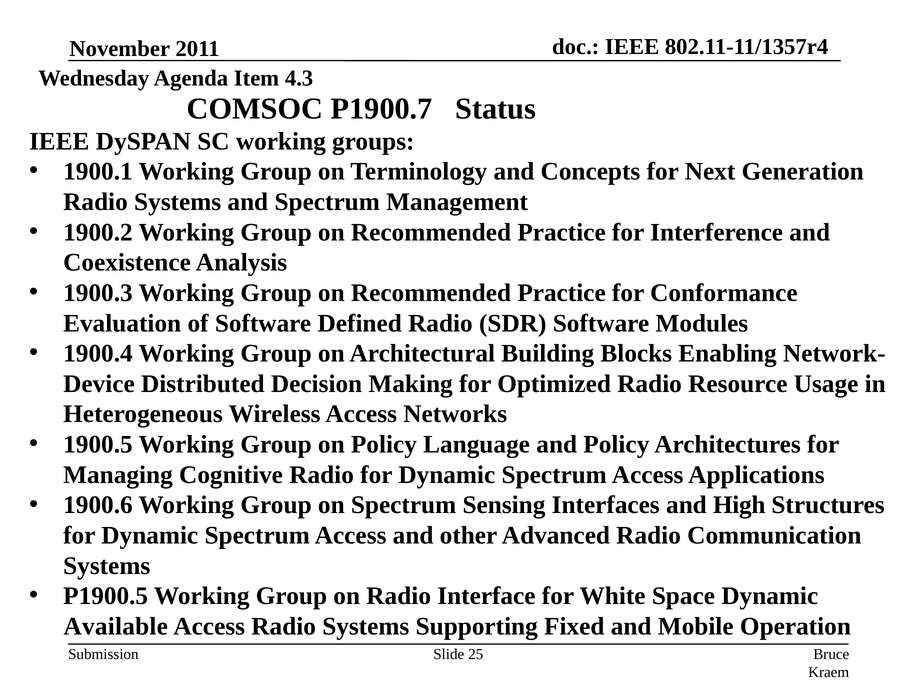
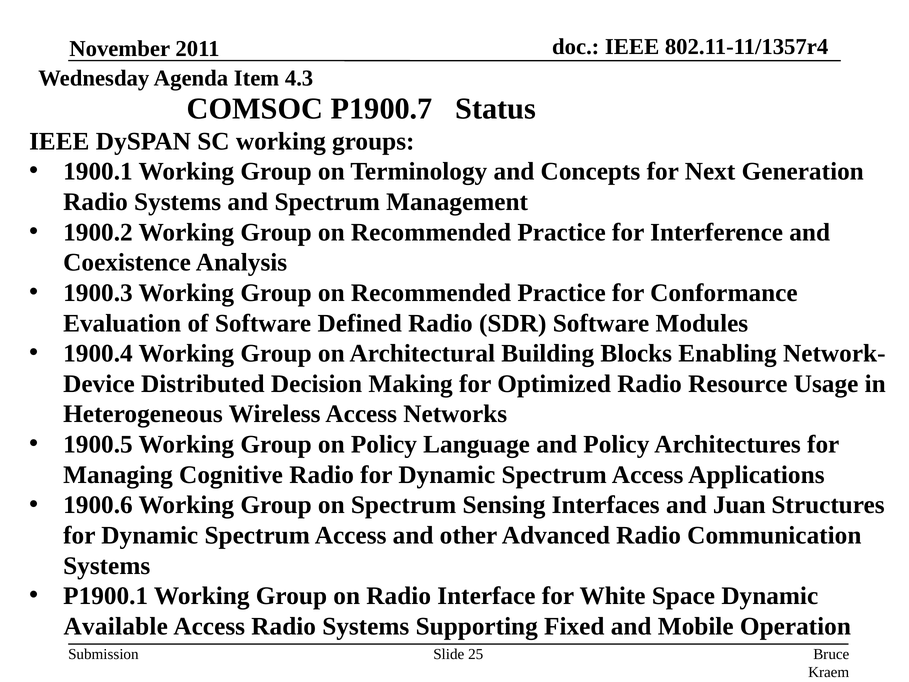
High: High -> Juan
P1900.5: P1900.5 -> P1900.1
